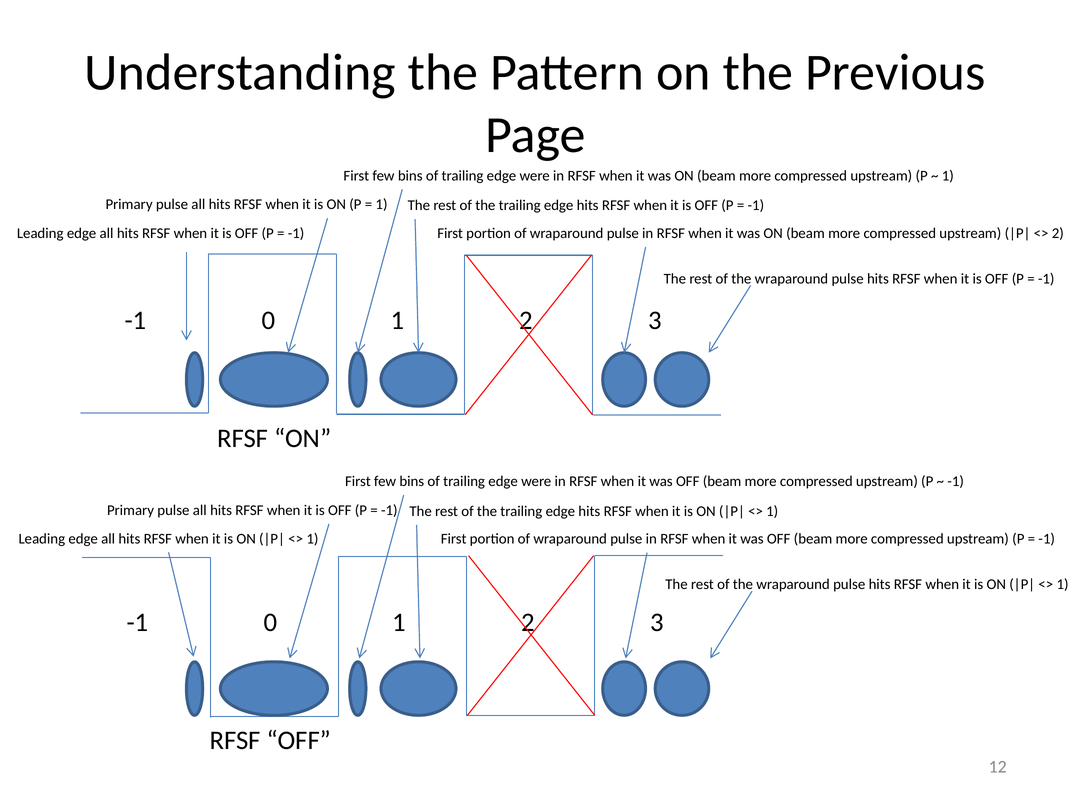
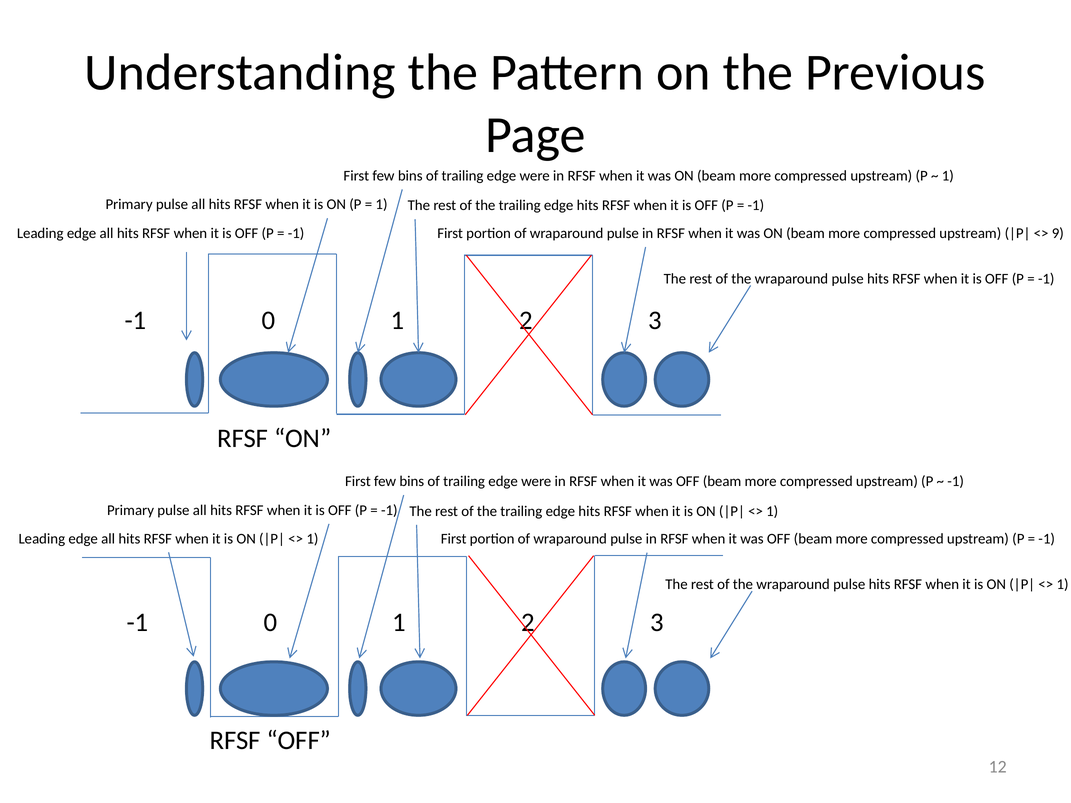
2 at (1058, 233): 2 -> 9
